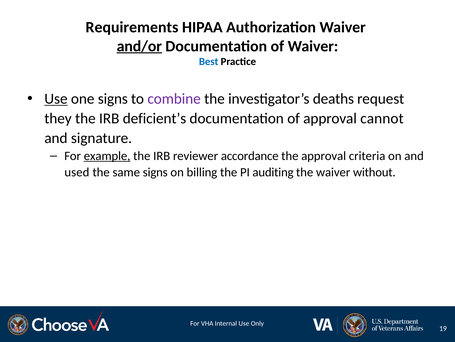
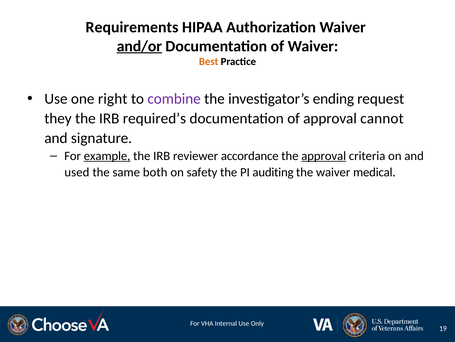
Best colour: blue -> orange
Use at (56, 99) underline: present -> none
one signs: signs -> right
deaths: deaths -> ending
deficient’s: deficient’s -> required’s
approval at (324, 156) underline: none -> present
same signs: signs -> both
billing: billing -> safety
without: without -> medical
